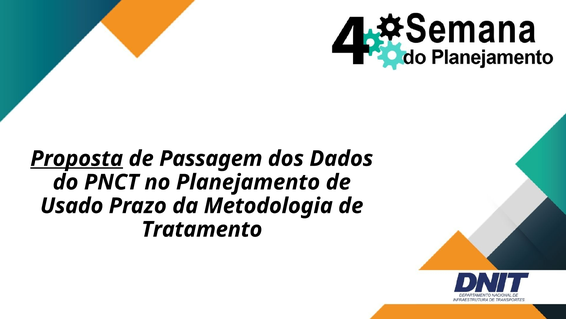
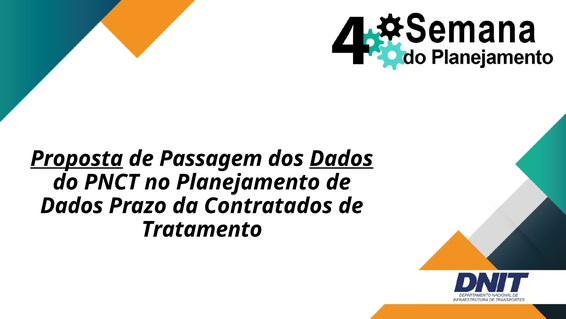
Dados at (341, 158) underline: none -> present
Usado at (72, 205): Usado -> Dados
Metodologia: Metodologia -> Contratados
